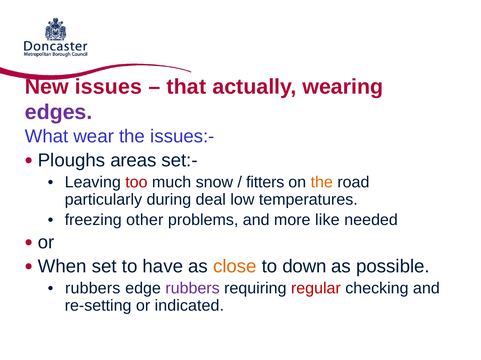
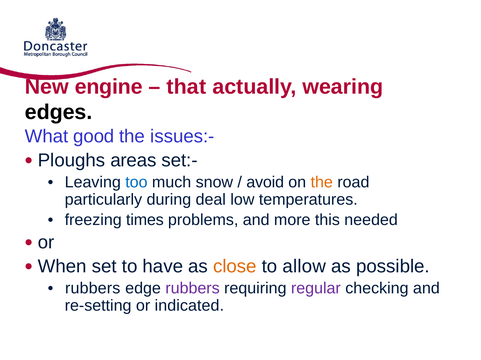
issues: issues -> engine
edges colour: purple -> black
wear: wear -> good
too colour: red -> blue
fitters: fitters -> avoid
other: other -> times
like: like -> this
down: down -> allow
regular colour: red -> purple
